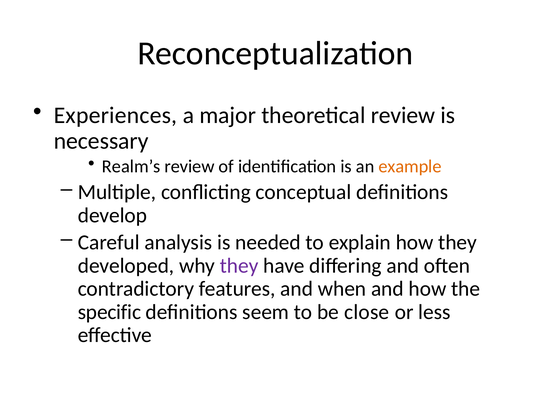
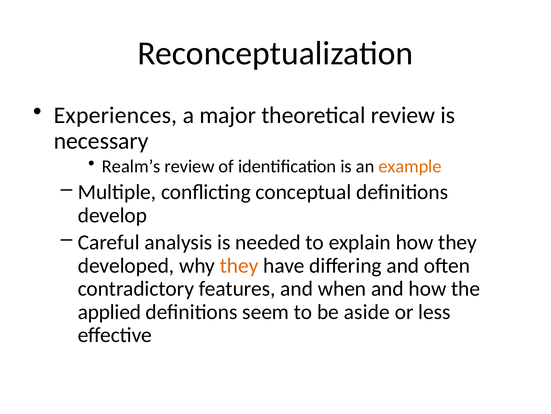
they at (239, 265) colour: purple -> orange
specific: specific -> applied
close: close -> aside
